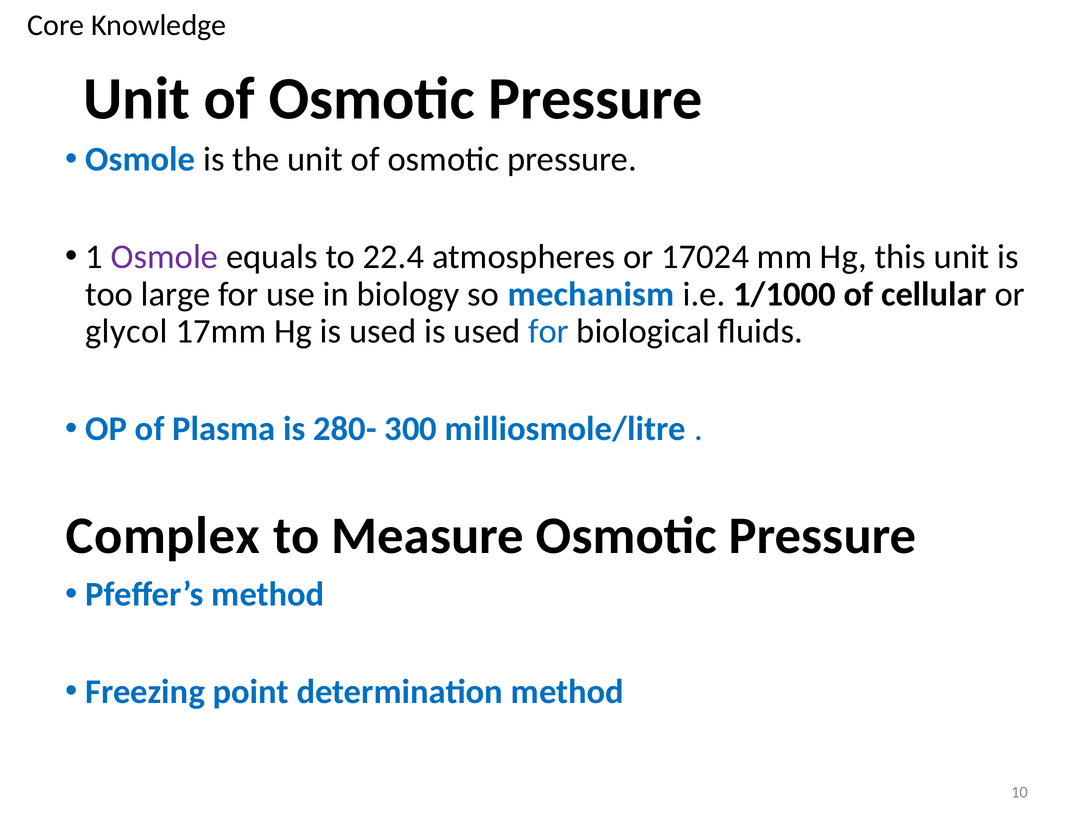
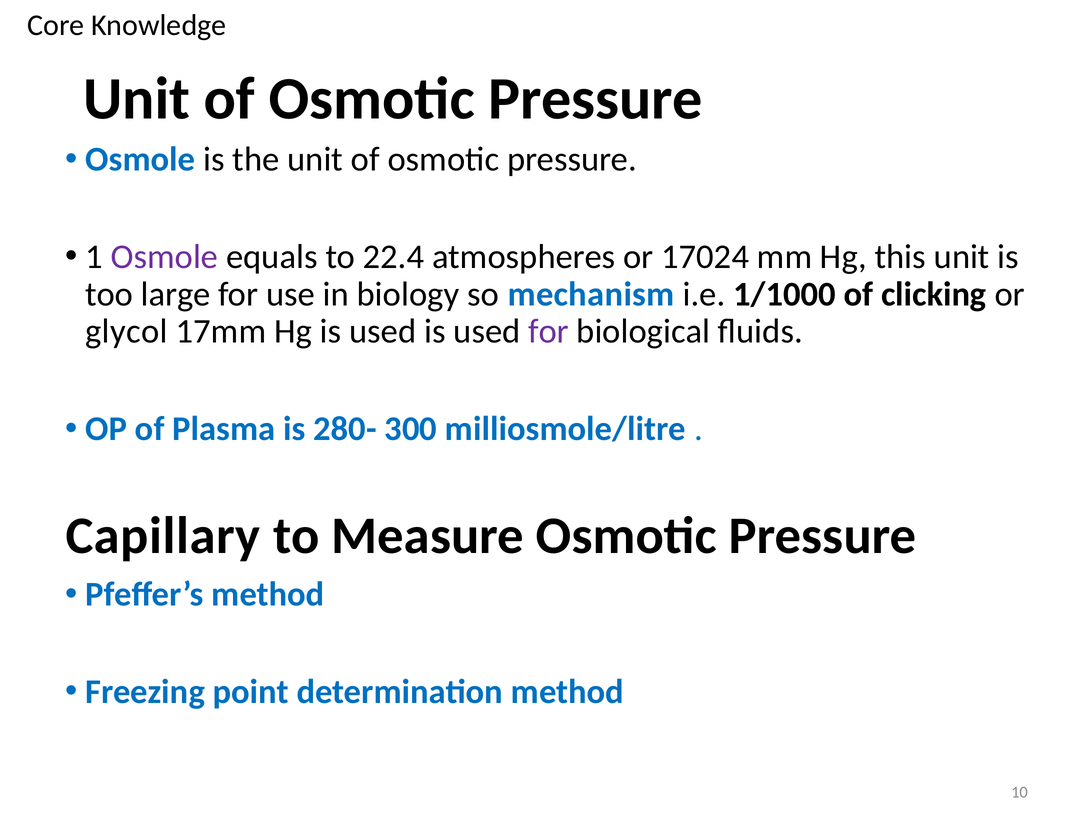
cellular: cellular -> clicking
for at (549, 332) colour: blue -> purple
Complex: Complex -> Capillary
